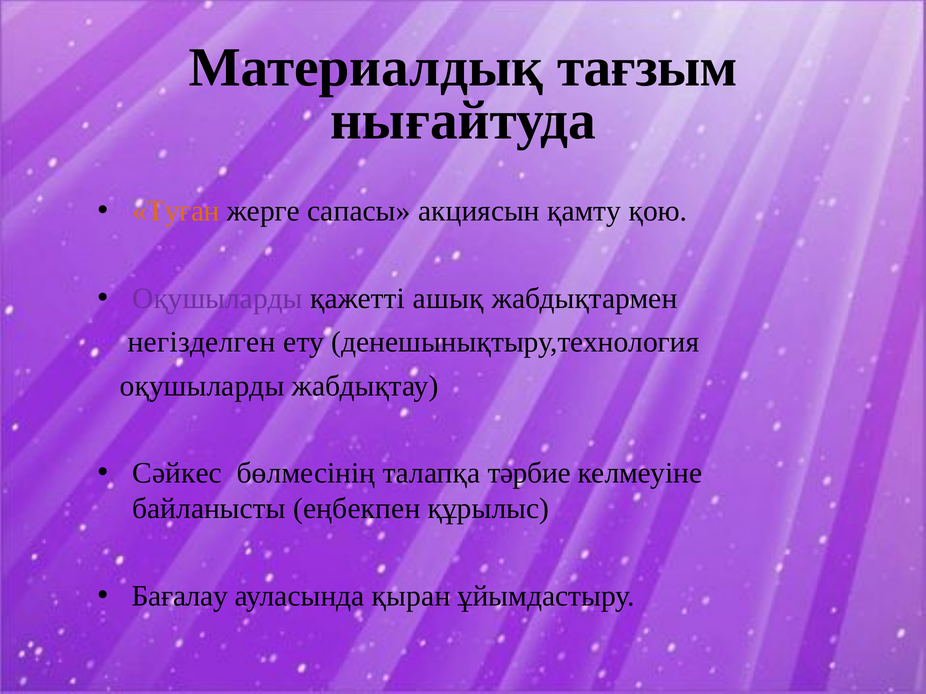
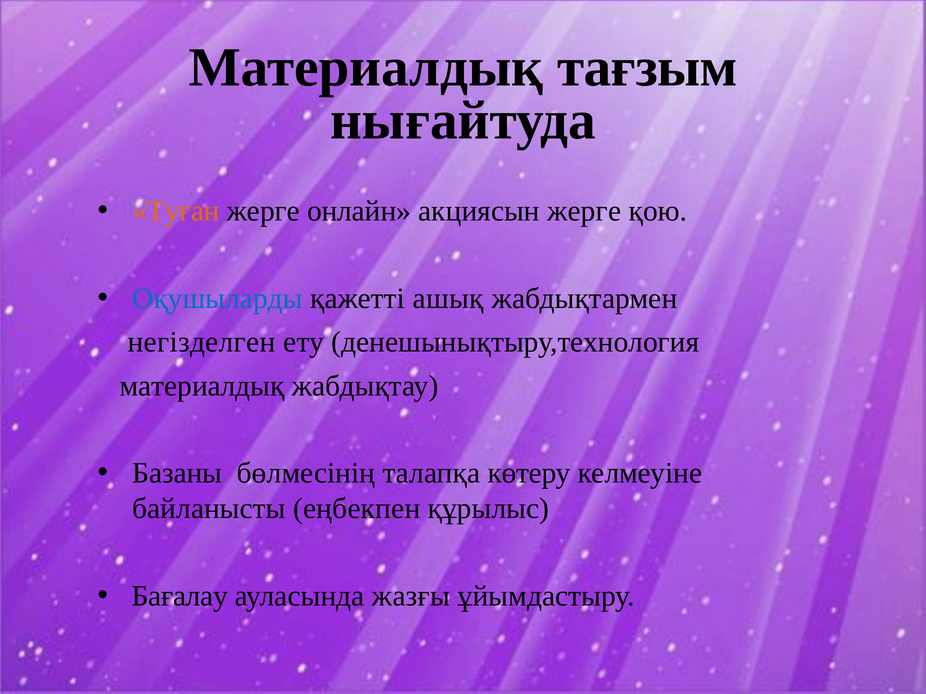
сапасы: сапасы -> онлайн
акциясын қамту: қамту -> жерге
Оқушыларды at (217, 299) colour: purple -> blue
оқушыларды at (202, 386): оқушыларды -> материалдық
Сәйкес: Сәйкес -> Базаны
тәрбие: тәрбие -> көтеру
қыран: қыран -> жазғы
